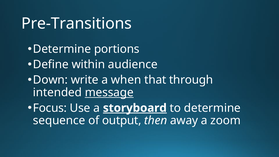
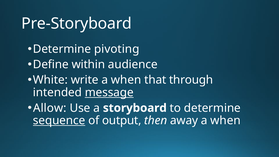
Pre-Transitions: Pre-Transitions -> Pre-Storyboard
portions: portions -> pivoting
Down: Down -> White
Focus: Focus -> Allow
storyboard underline: present -> none
sequence underline: none -> present
zoom at (226, 120): zoom -> when
